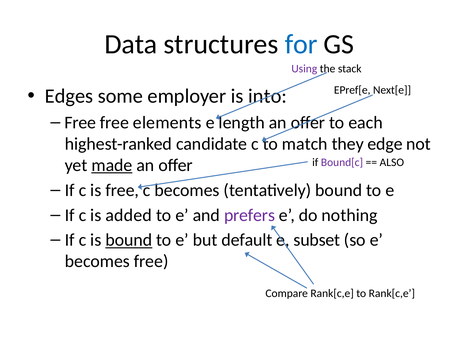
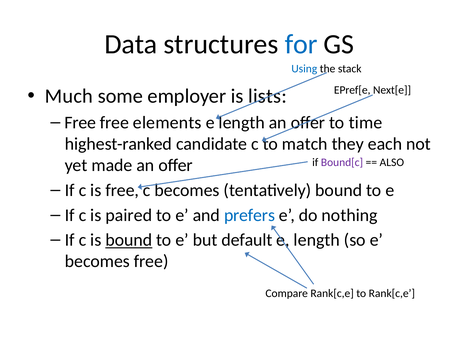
Using colour: purple -> blue
Edges: Edges -> Much
into: into -> lists
each: each -> time
edge: edge -> each
made underline: present -> none
added: added -> paired
prefers colour: purple -> blue
subset at (317, 240): subset -> length
